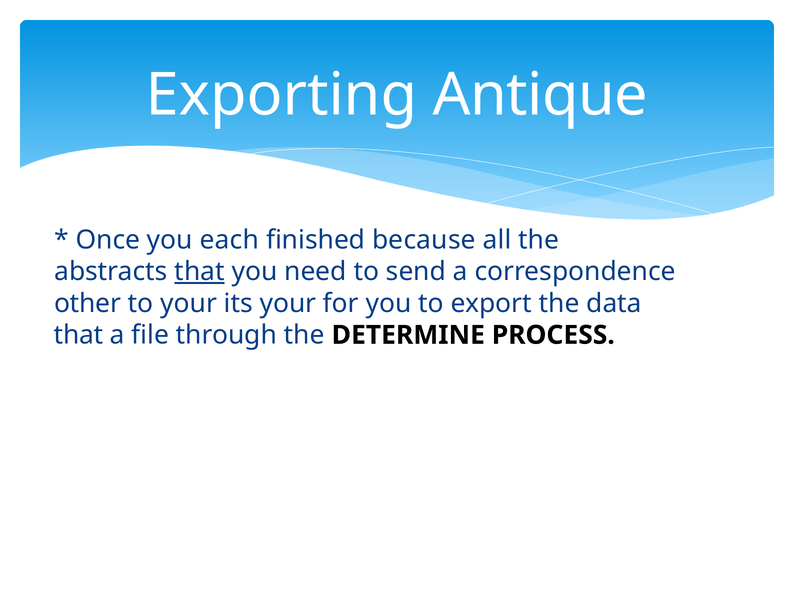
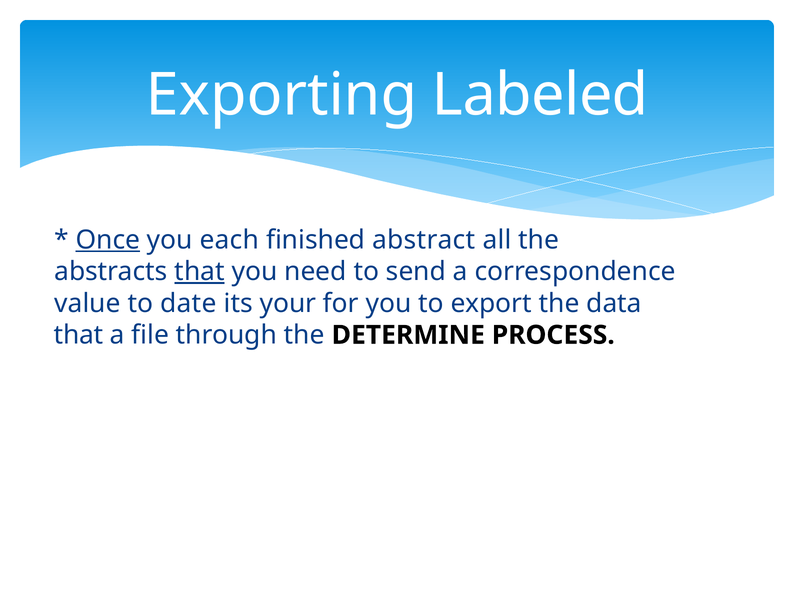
Antique: Antique -> Labeled
Once underline: none -> present
because: because -> abstract
other: other -> value
to your: your -> date
